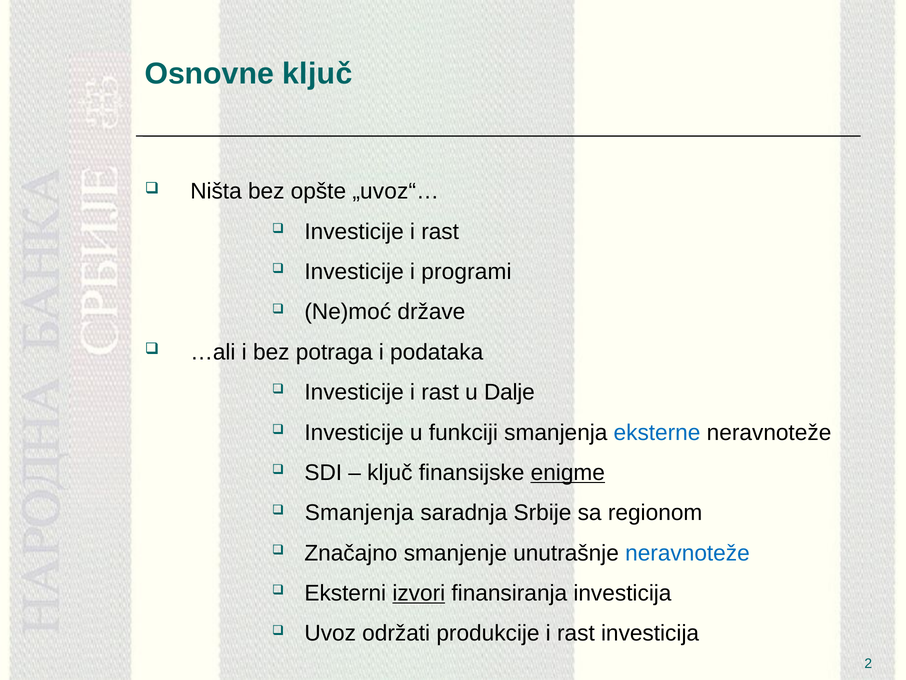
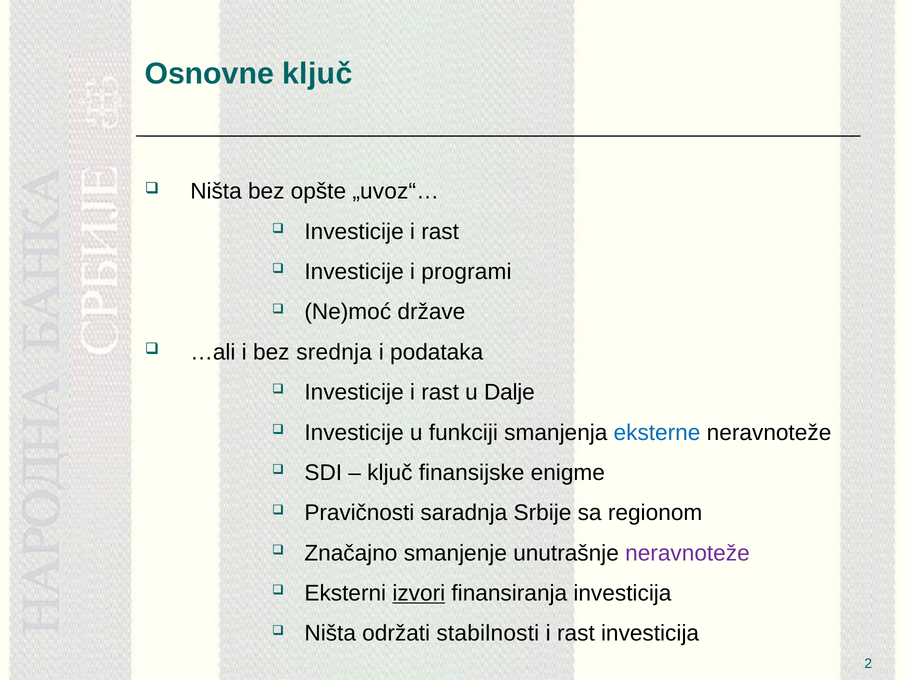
potraga: potraga -> srednja
enigme underline: present -> none
Smanjenja at (359, 513): Smanjenja -> Pravičnosti
neravnoteže at (687, 553) colour: blue -> purple
Uvoz at (330, 633): Uvoz -> Ništa
produkcije: produkcije -> stabilnosti
